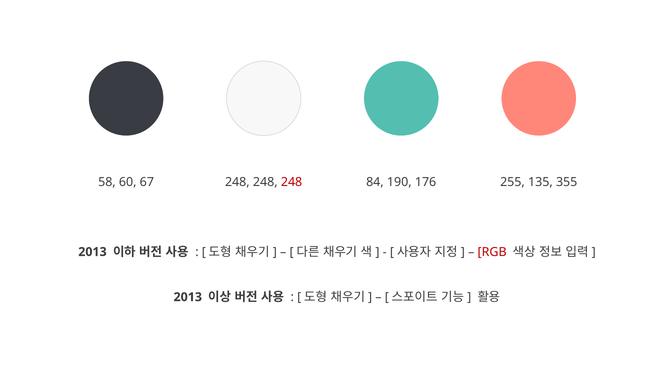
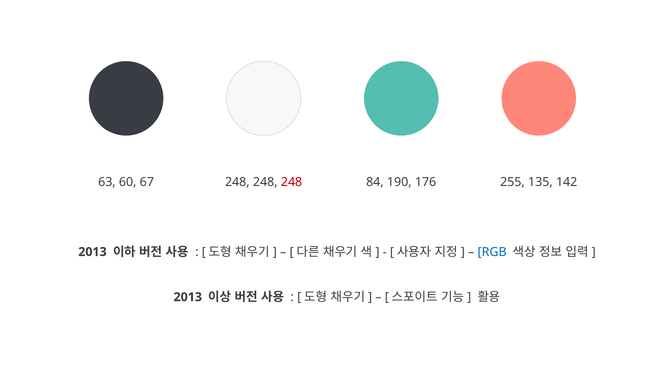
58: 58 -> 63
355: 355 -> 142
RGB colour: red -> blue
